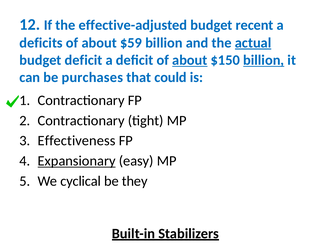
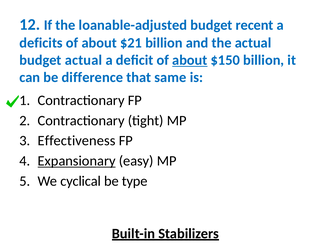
effective-adjusted: effective-adjusted -> loanable-adjusted
$59: $59 -> $21
actual at (253, 43) underline: present -> none
budget deficit: deficit -> actual
billion at (264, 60) underline: present -> none
purchases: purchases -> difference
could: could -> same
they: they -> type
